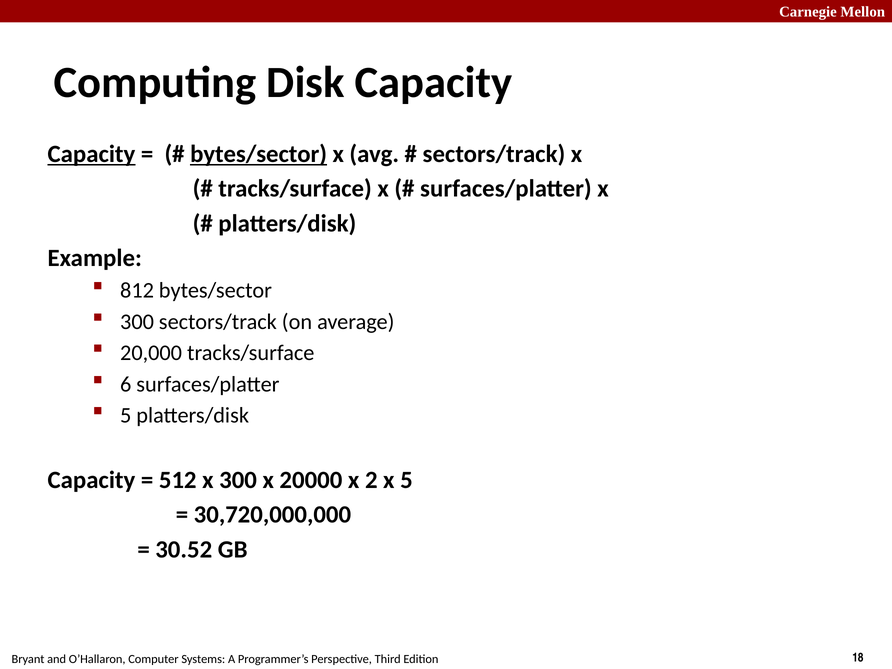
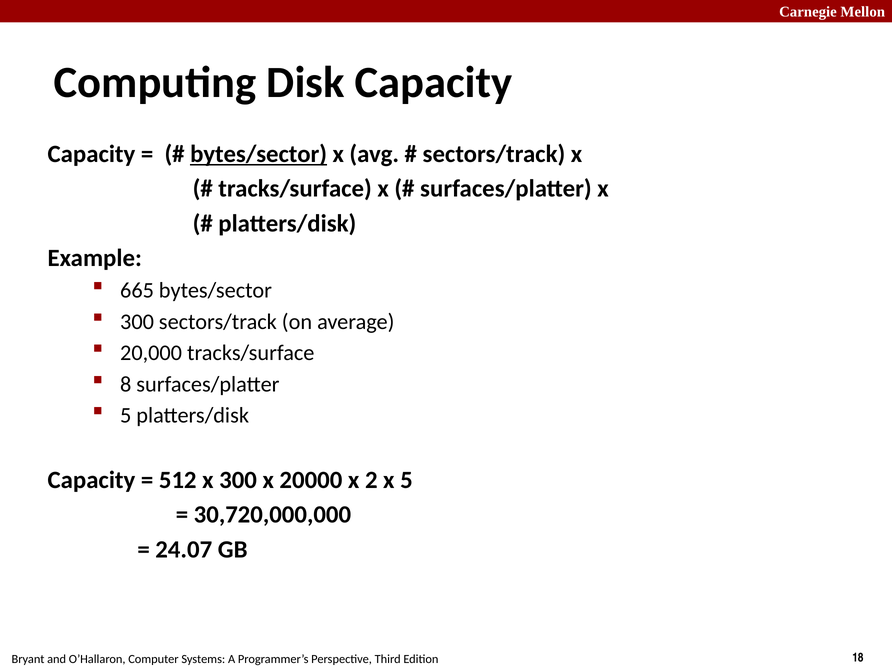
Capacity at (91, 154) underline: present -> none
812: 812 -> 665
6: 6 -> 8
30.52: 30.52 -> 24.07
